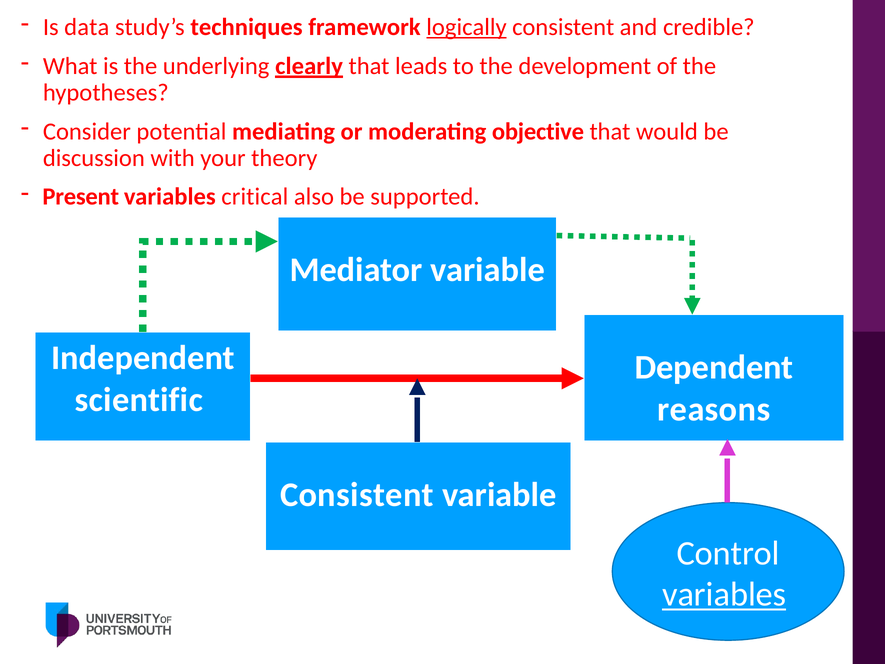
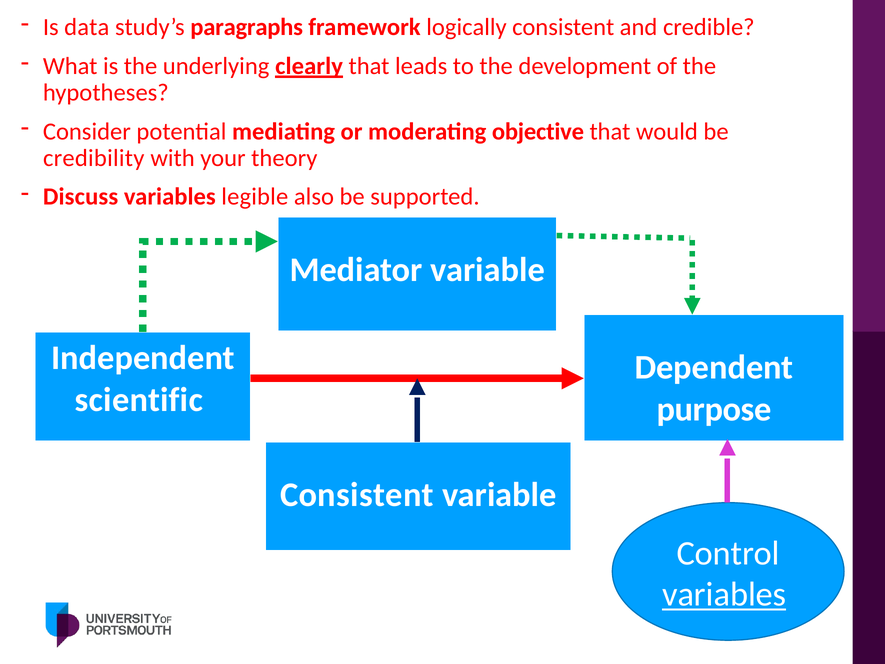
techniques: techniques -> paragraphs
logically underline: present -> none
discussion: discussion -> credibility
Present: Present -> Discuss
critical: critical -> legible
reasons: reasons -> purpose
